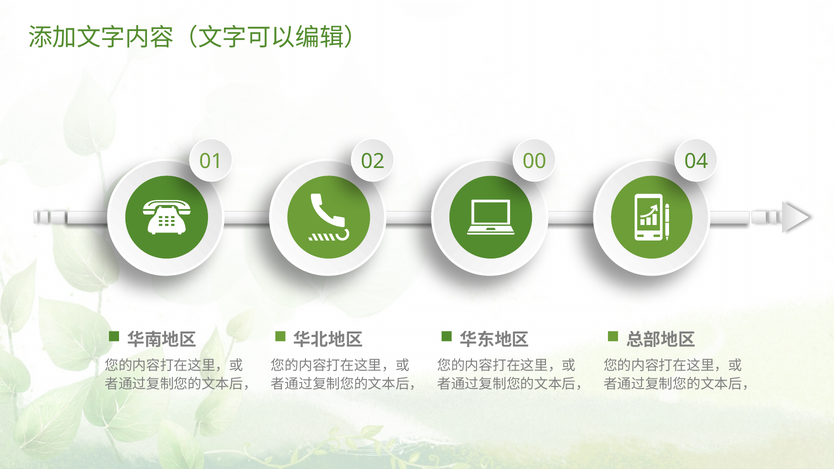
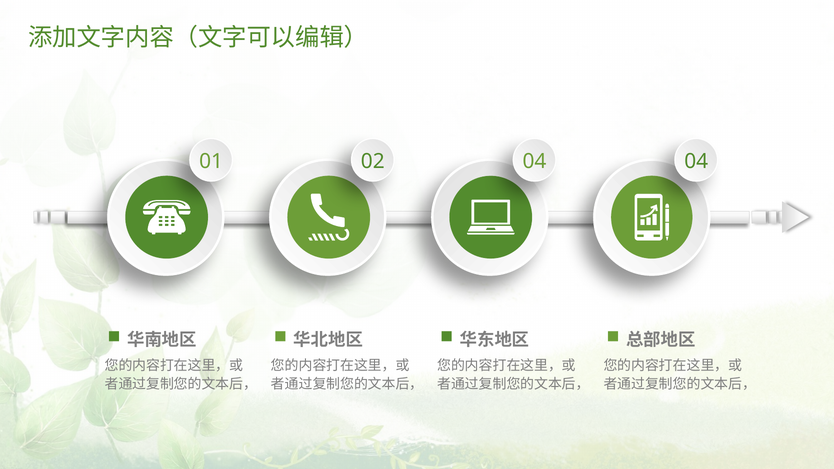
02 00: 00 -> 04
